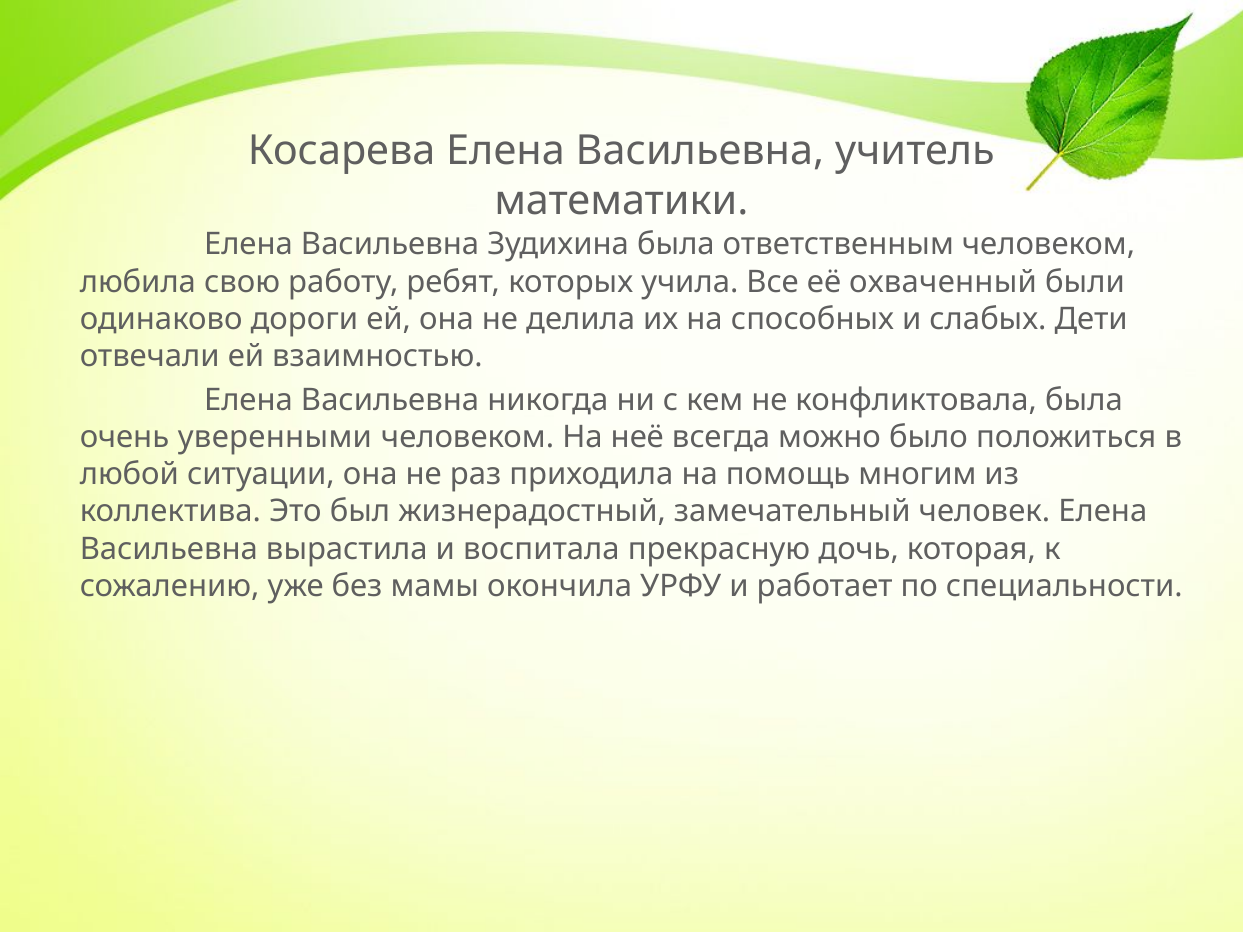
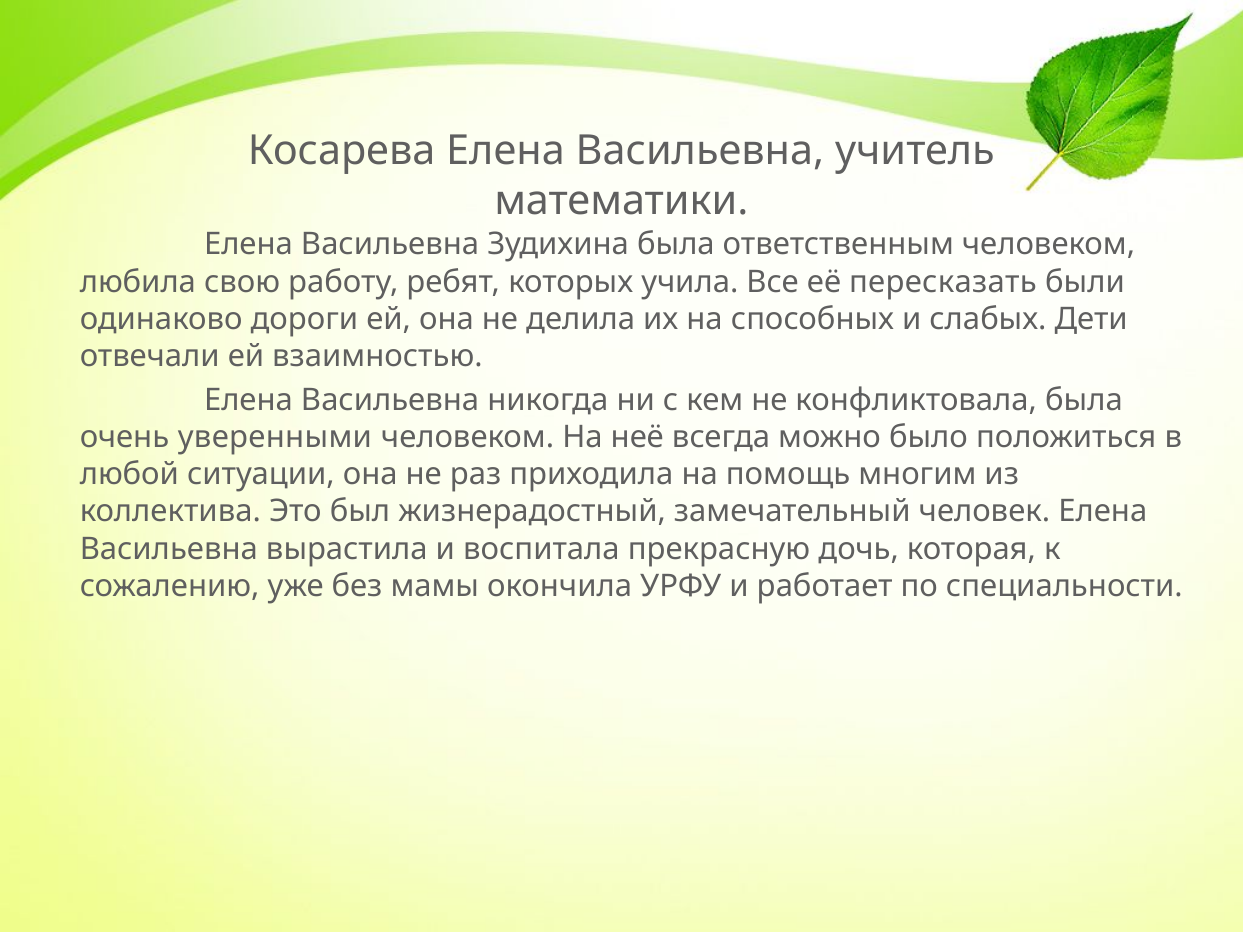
охваченный: охваченный -> пересказать
